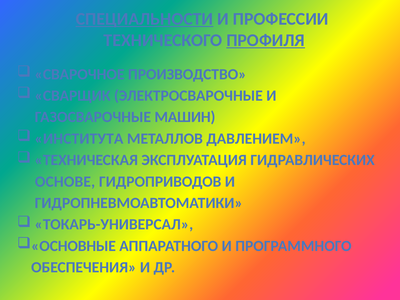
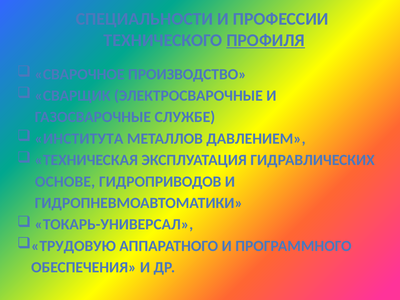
СПЕЦИАЛЬНОСТИ underline: present -> none
МАШИН: МАШИН -> СЛУЖБЕ
ОСНОВНЫЕ: ОСНОВНЫЕ -> ТРУДОВУЮ
